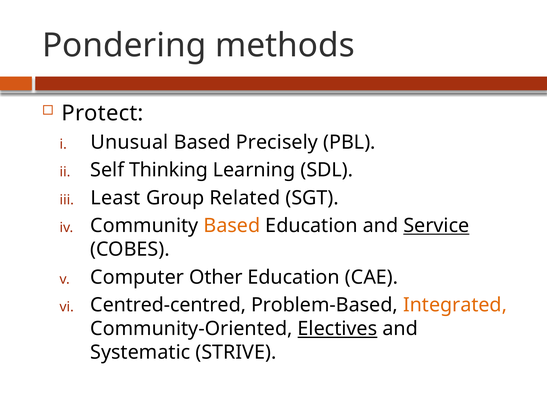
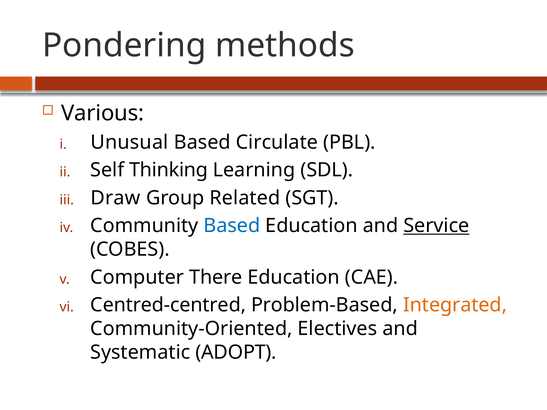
Protect: Protect -> Various
Precisely: Precisely -> Circulate
Least: Least -> Draw
Based at (232, 226) colour: orange -> blue
Other: Other -> There
Electives underline: present -> none
STRIVE: STRIVE -> ADOPT
